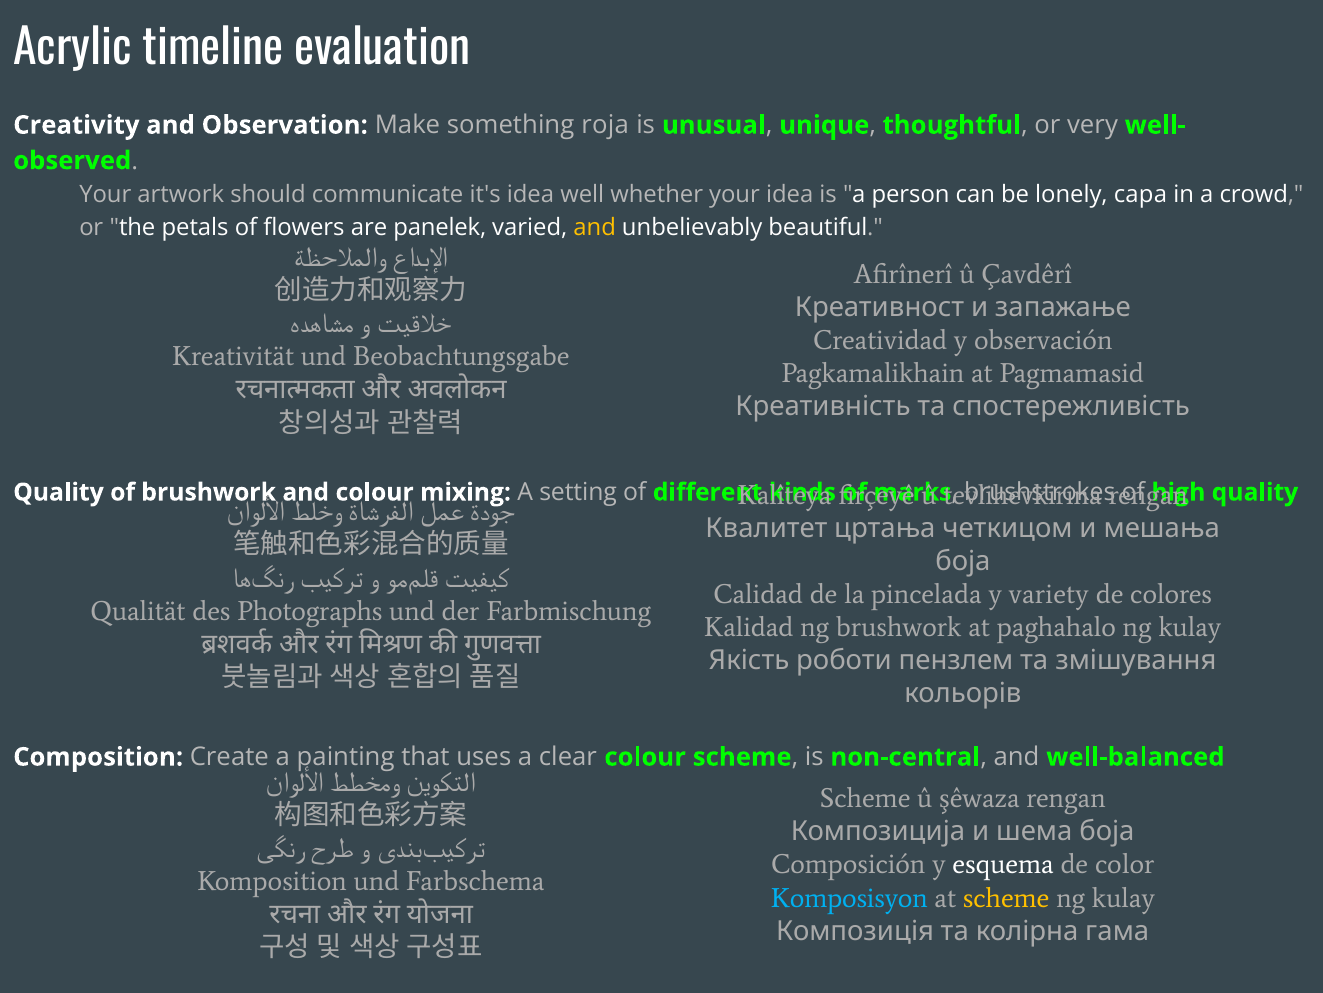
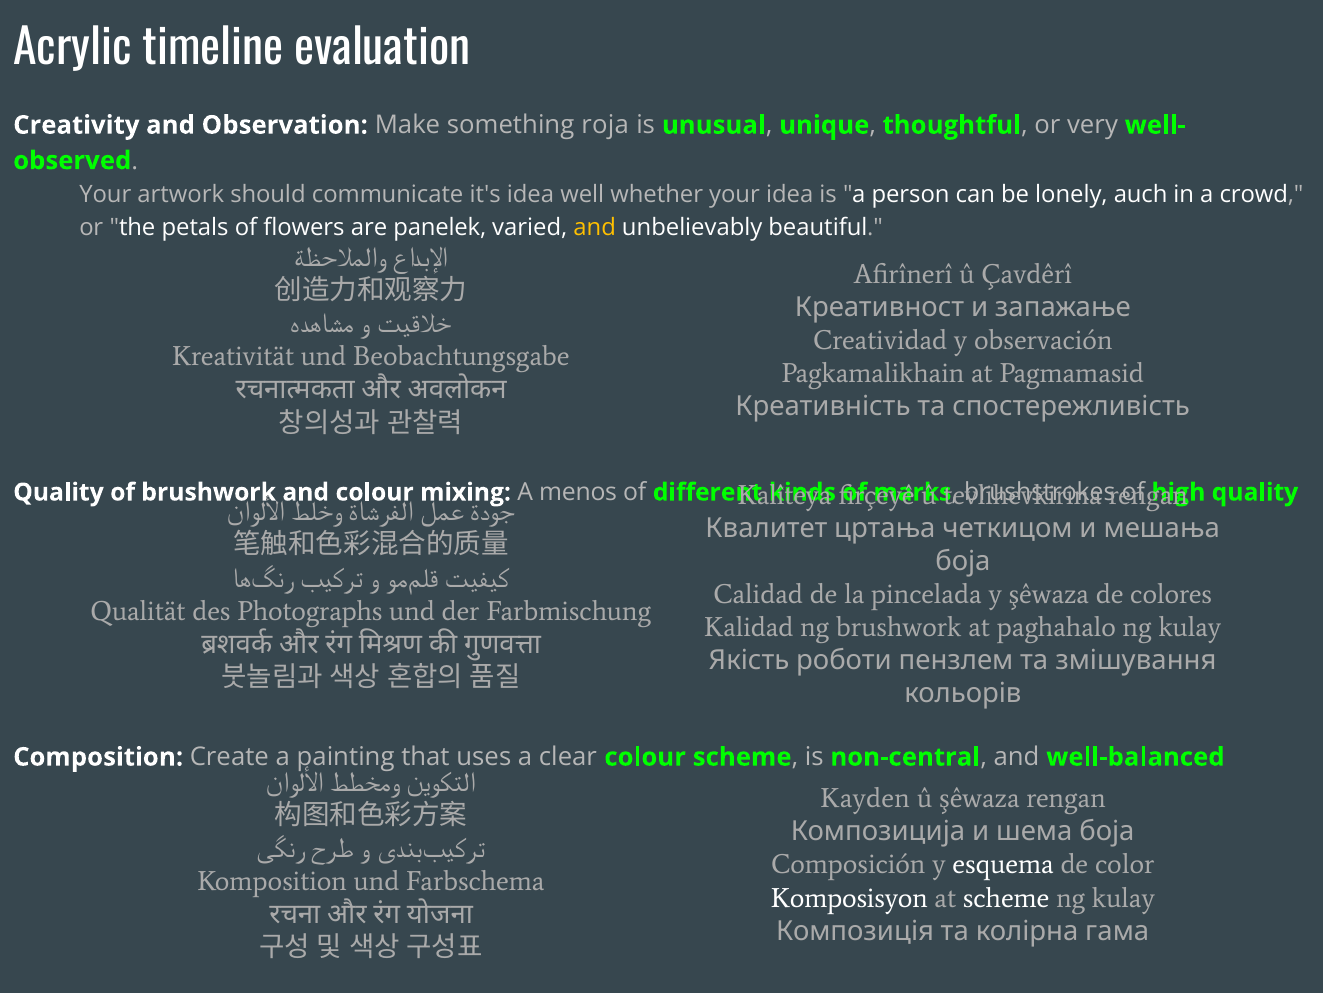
capa: capa -> auch
setting: setting -> menos
y variety: variety -> şêwaza
Scheme at (865, 798): Scheme -> Kayden
Komposisyon colour: light blue -> white
scheme at (1006, 897) colour: yellow -> white
